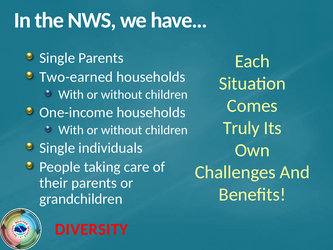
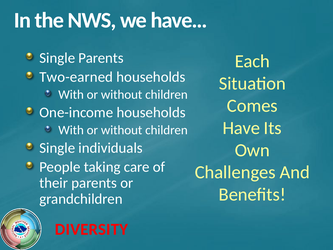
Truly: Truly -> Have
